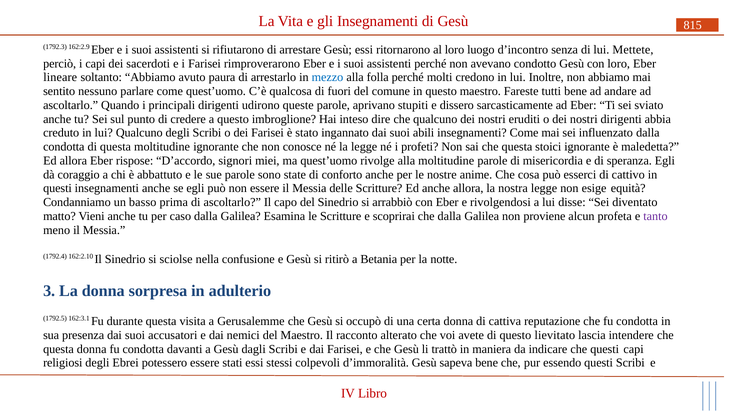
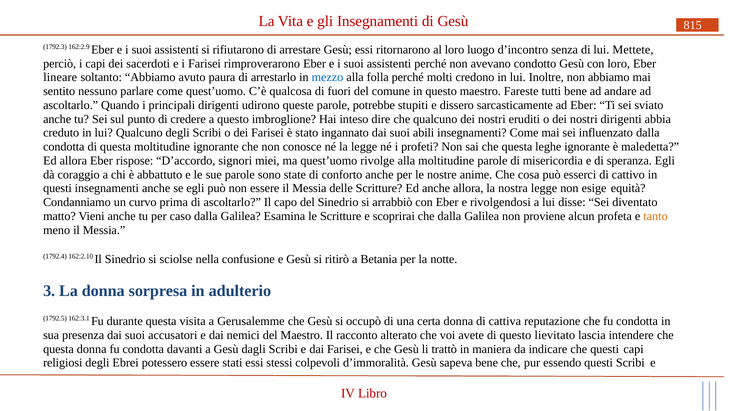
aprivano: aprivano -> potrebbe
stoici: stoici -> leghe
basso: basso -> curvo
tanto colour: purple -> orange
